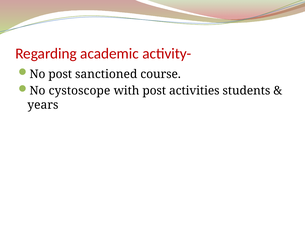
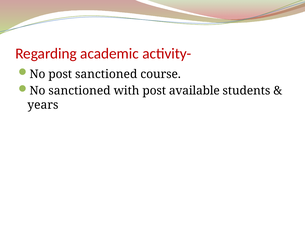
No cystoscope: cystoscope -> sanctioned
activities: activities -> available
